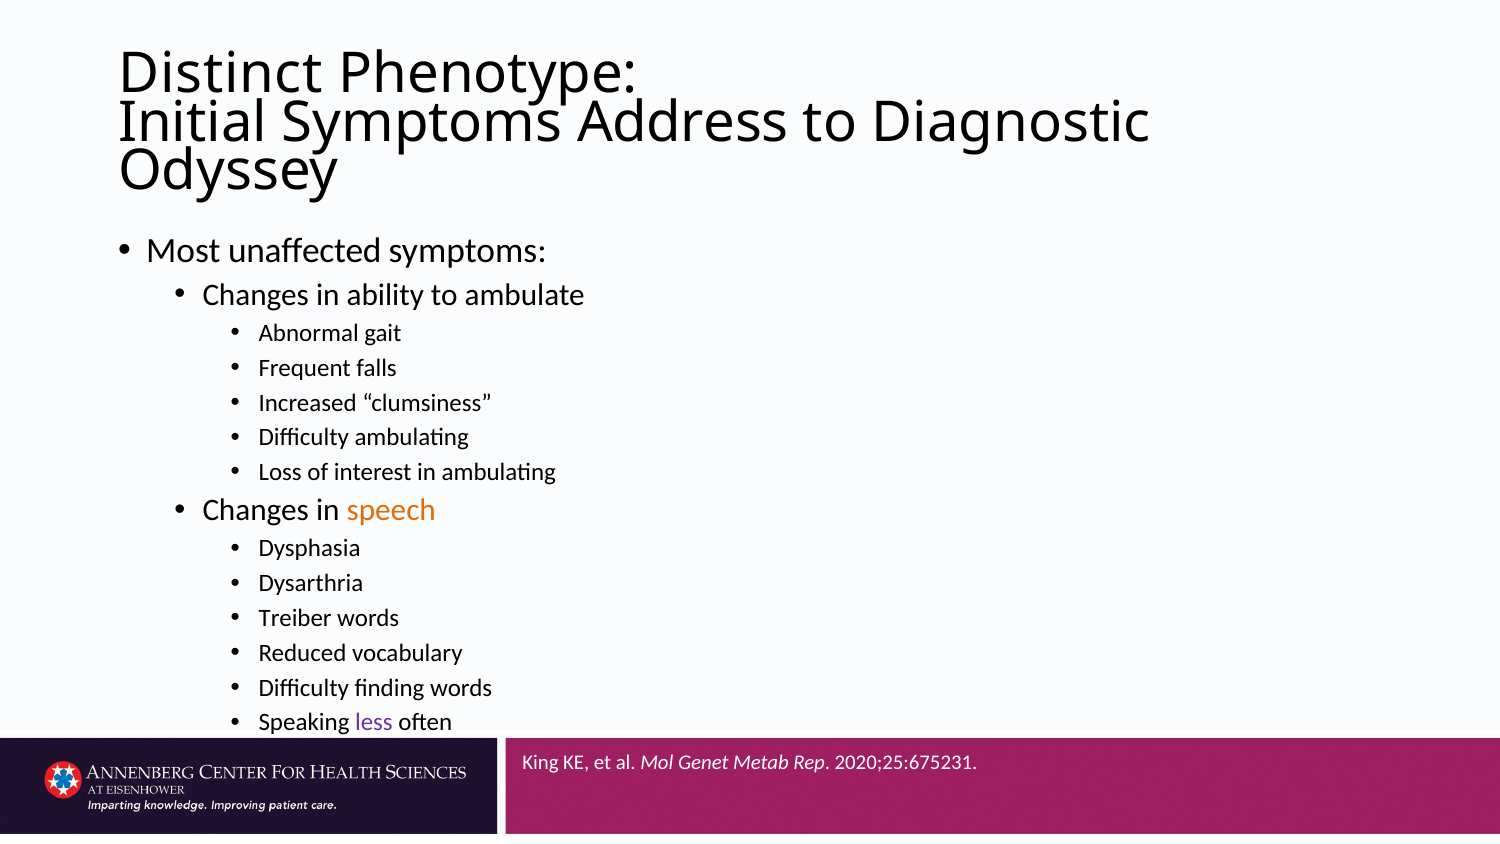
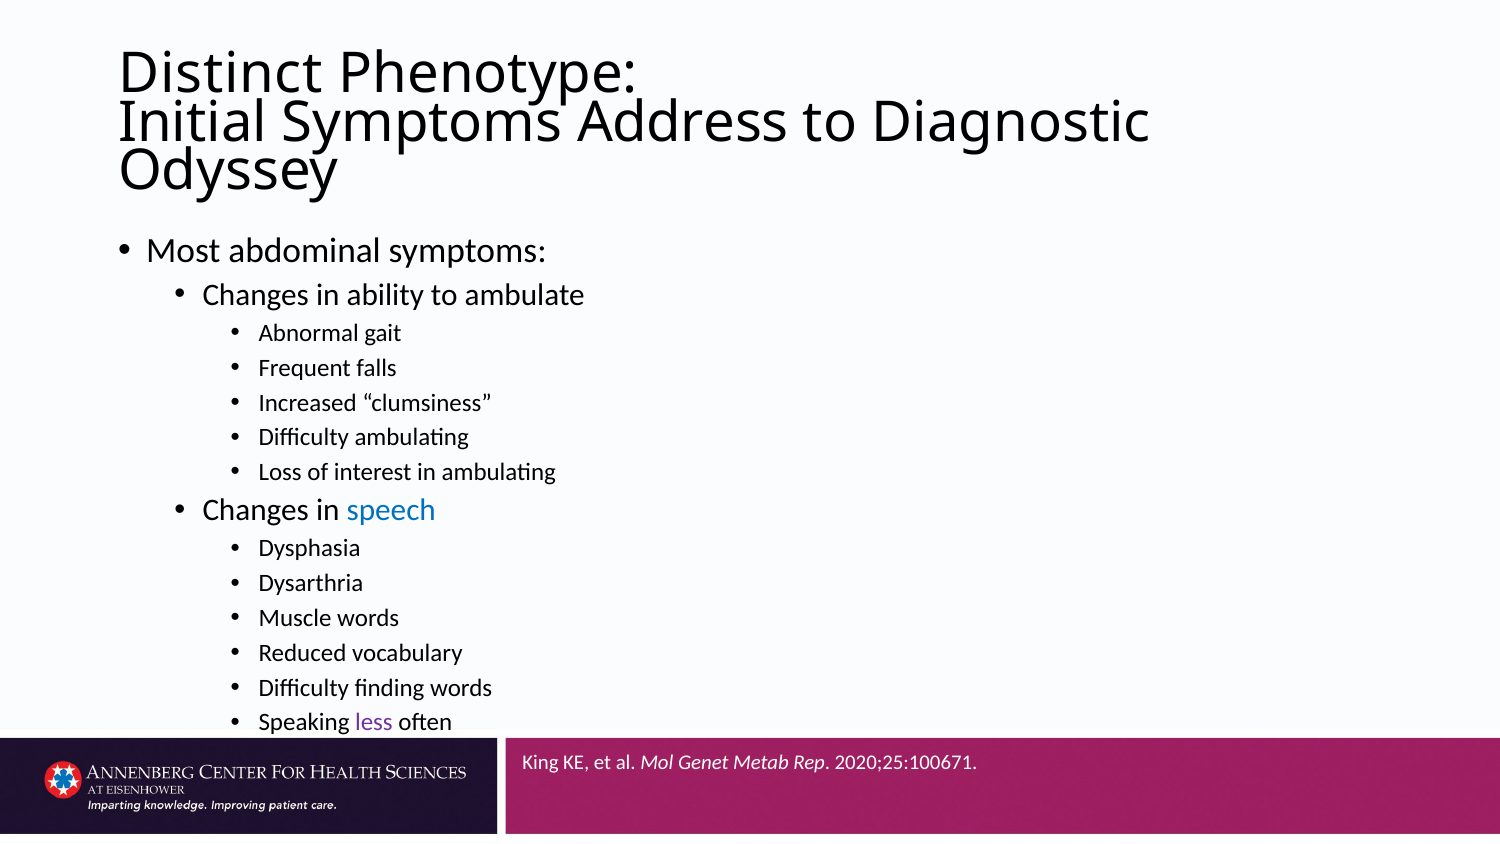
unaffected: unaffected -> abdominal
speech colour: orange -> blue
Treiber: Treiber -> Muscle
2020;25:675231: 2020;25:675231 -> 2020;25:100671
